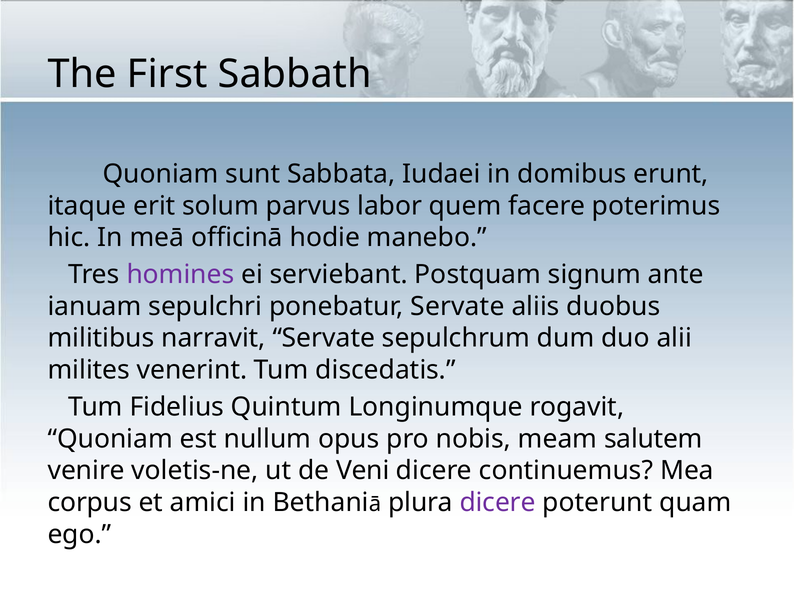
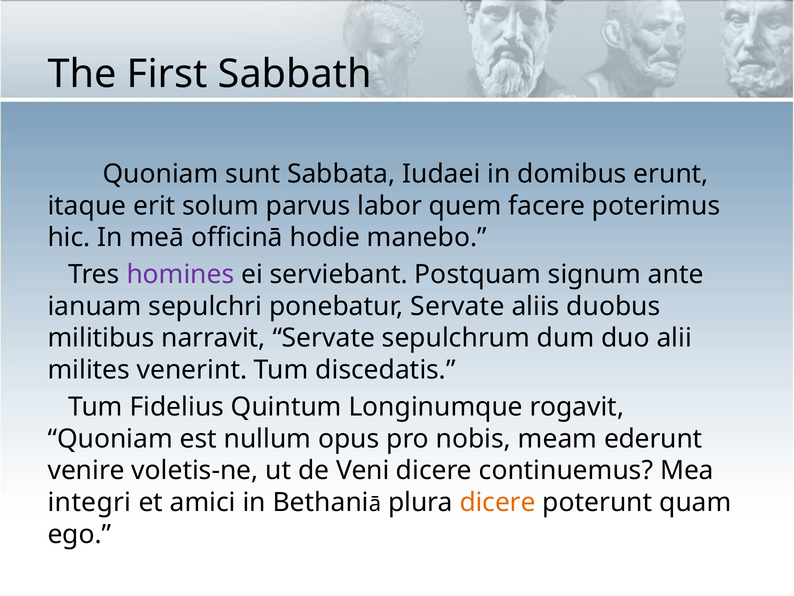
salutem: salutem -> ederunt
corpus: corpus -> integri
dicere at (498, 502) colour: purple -> orange
